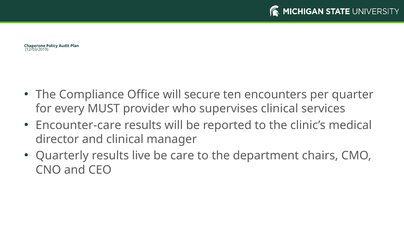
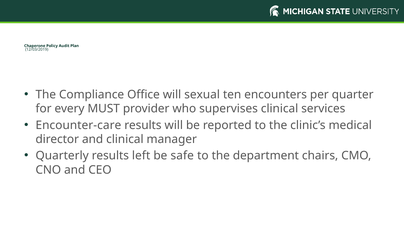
secure: secure -> sexual
live: live -> left
care: care -> safe
